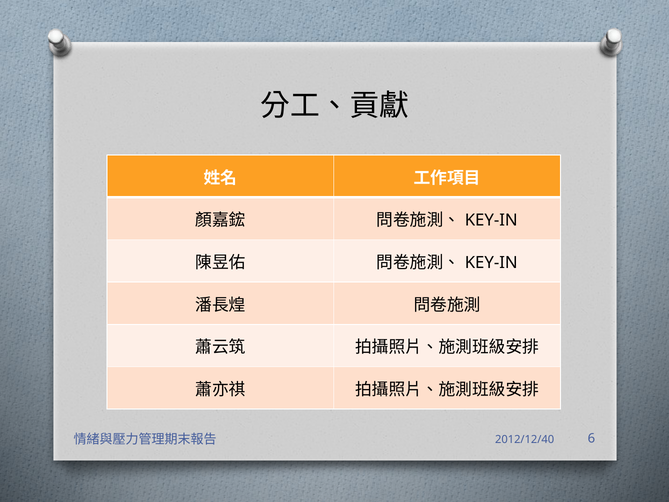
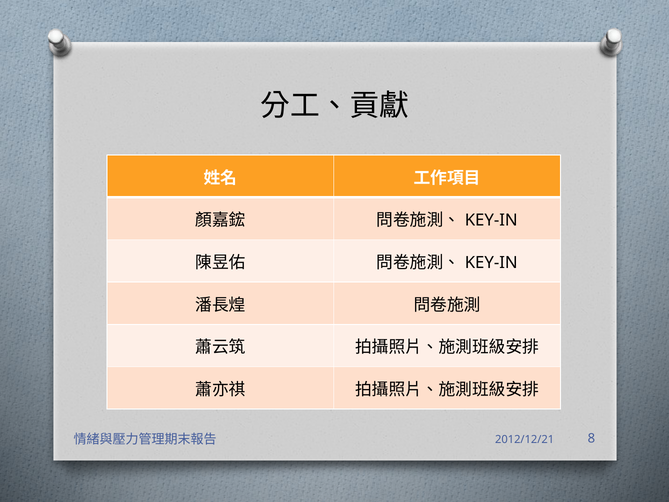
6: 6 -> 8
2012/12/40: 2012/12/40 -> 2012/12/21
